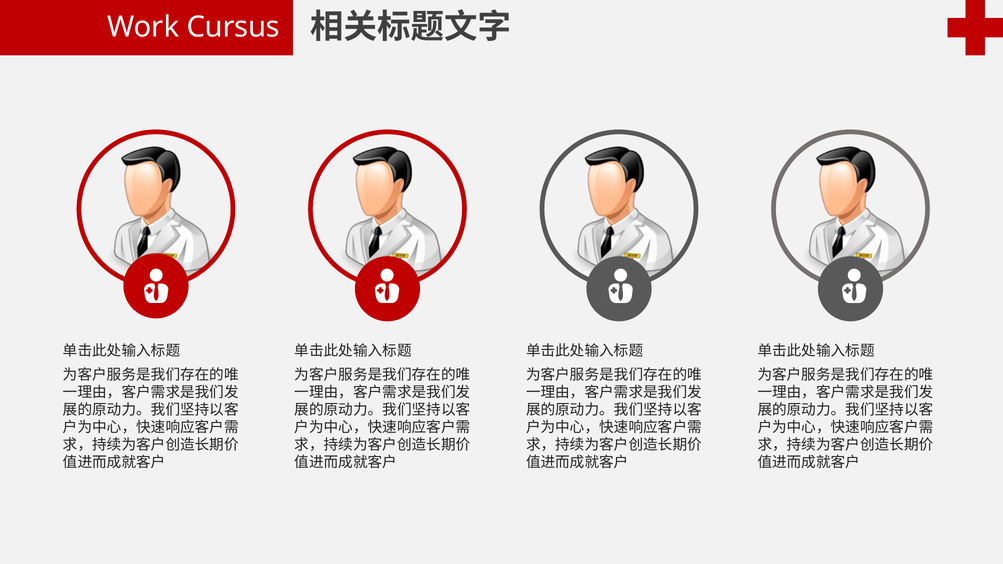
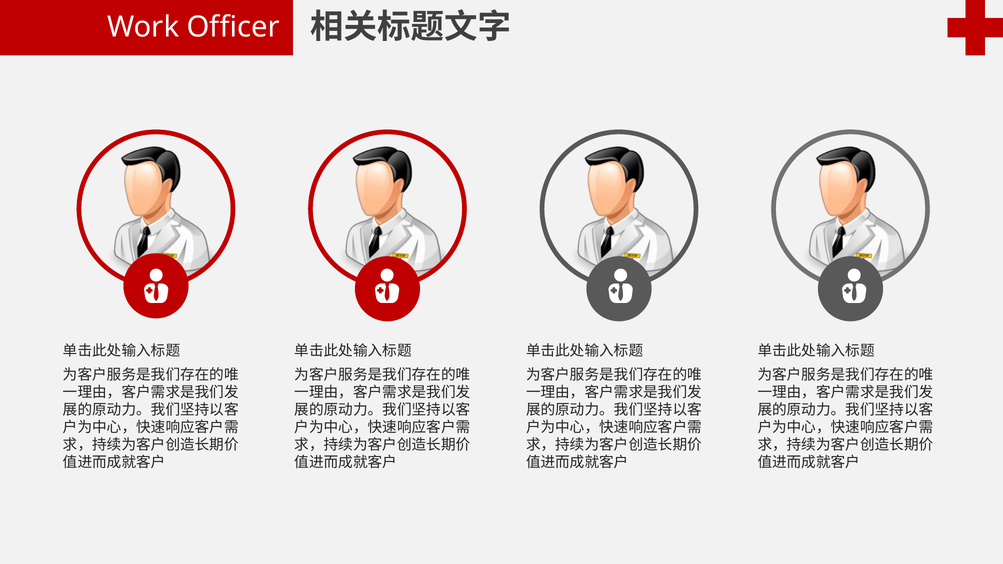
Cursus: Cursus -> Officer
